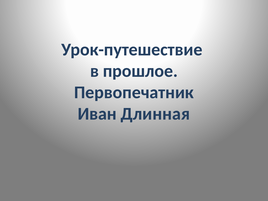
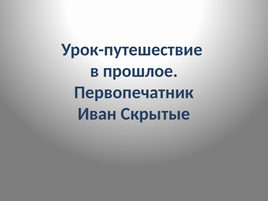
Длинная: Длинная -> Скрытые
